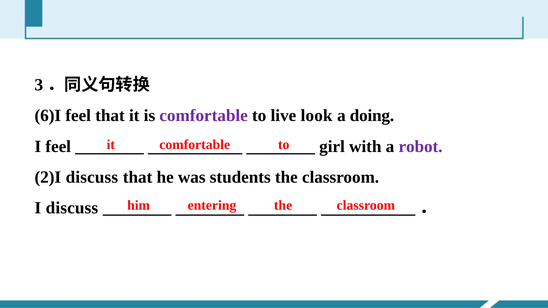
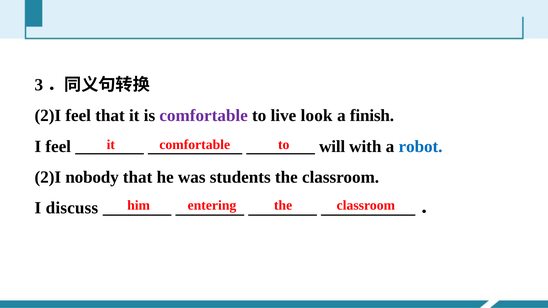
6)I at (48, 116): 6)I -> 2)I
doing: doing -> finish
girl: girl -> will
robot colour: purple -> blue
2)I discuss: discuss -> nobody
